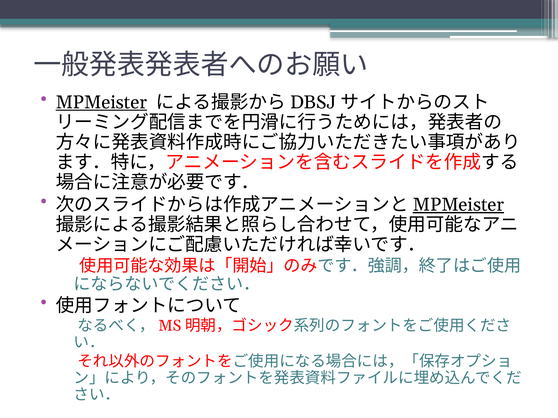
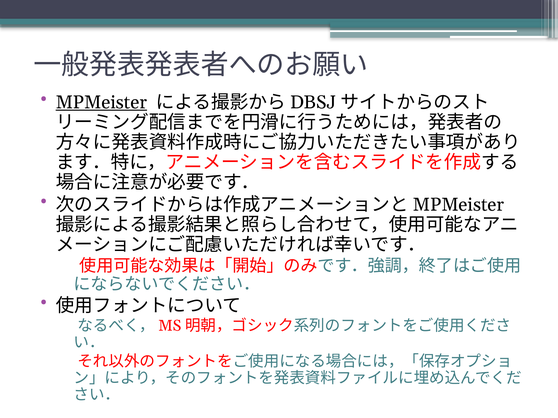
MPMeister at (458, 205) underline: present -> none
